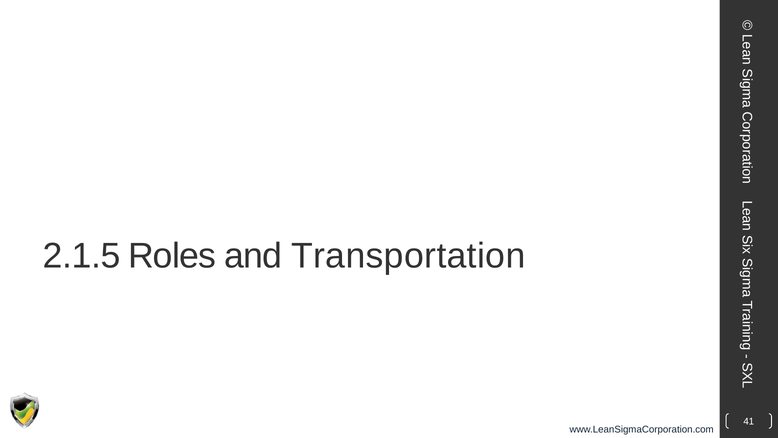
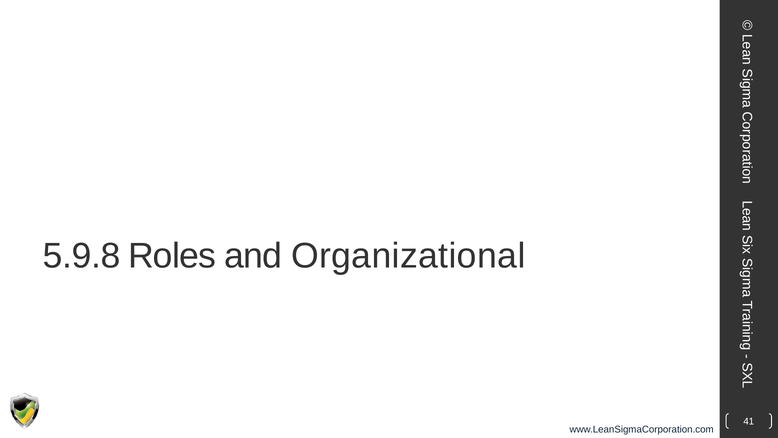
2.1.5: 2.1.5 -> 5.9.8
Transportation: Transportation -> Organizational
